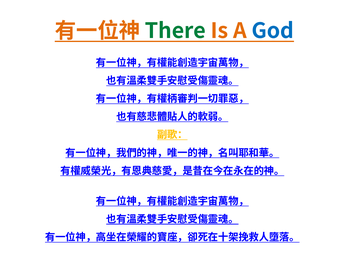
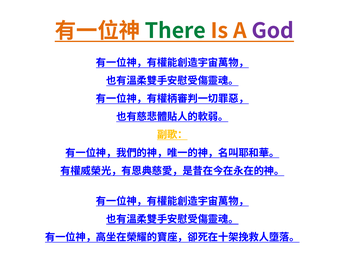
God colour: blue -> purple
